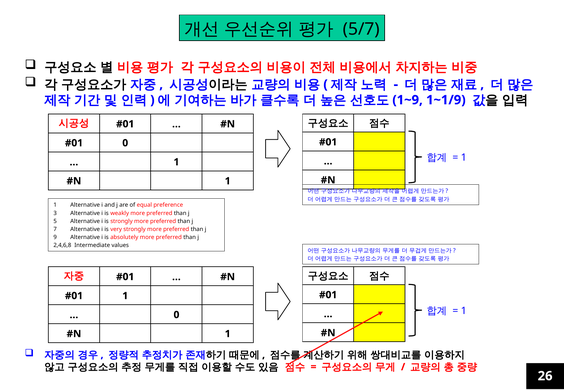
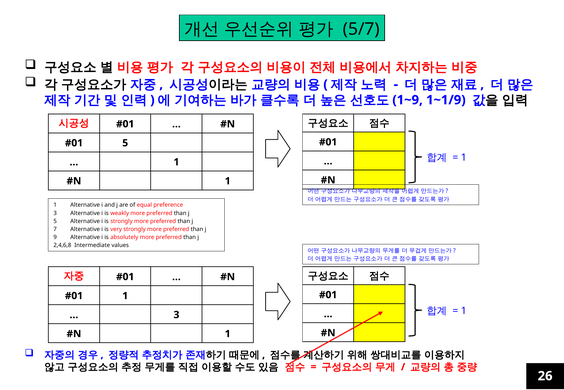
0 at (125, 143): 0 -> 5
0 at (176, 315): 0 -> 3
